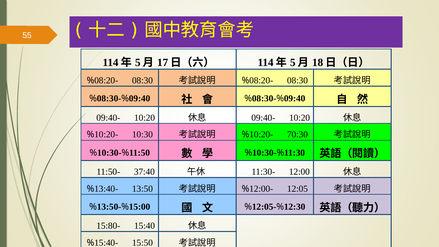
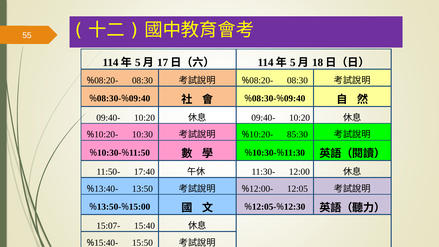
70:30: 70:30 -> 85:30
37:40: 37:40 -> 17:40
15:80-: 15:80- -> 15:07-
